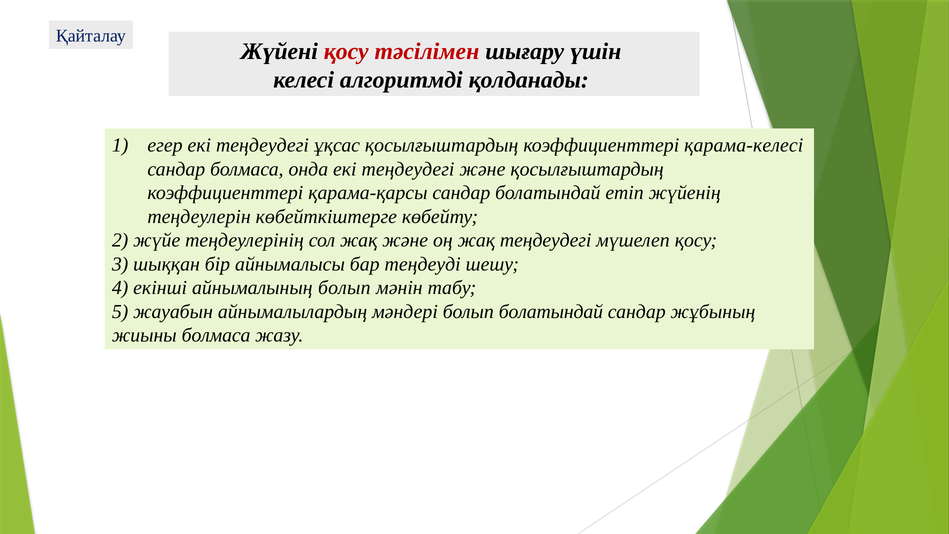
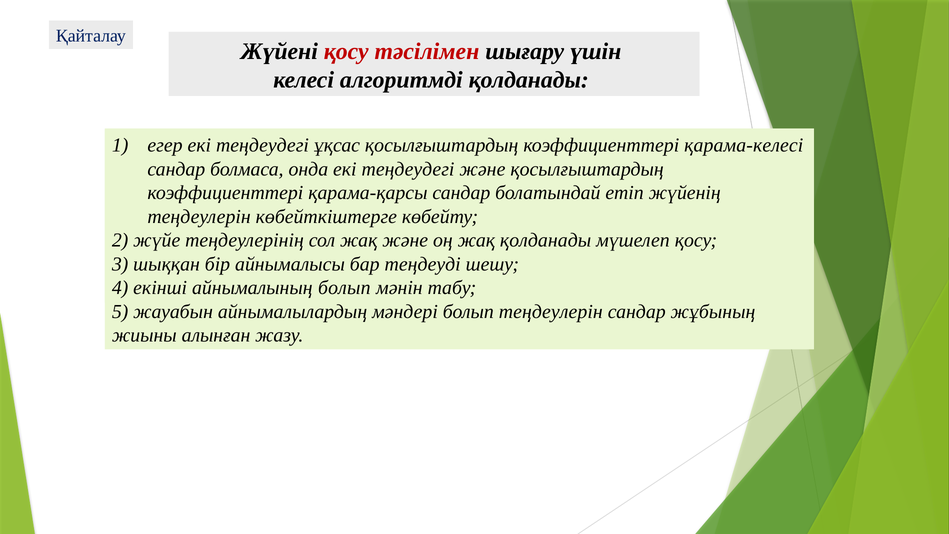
теңдеудегі at (546, 240): теңдеудегі -> қолданады
болып болатындай: болатындай -> теңдеулерін
жиыны болмаса: болмаса -> алынған
